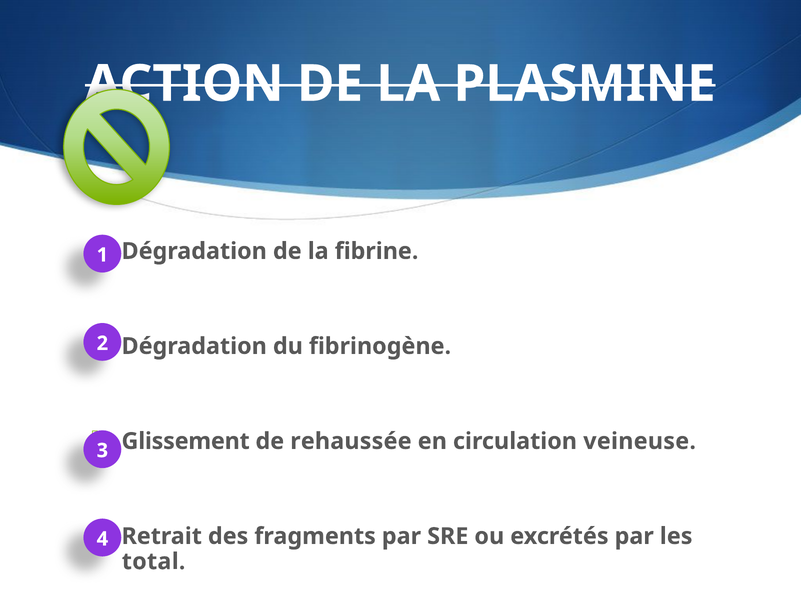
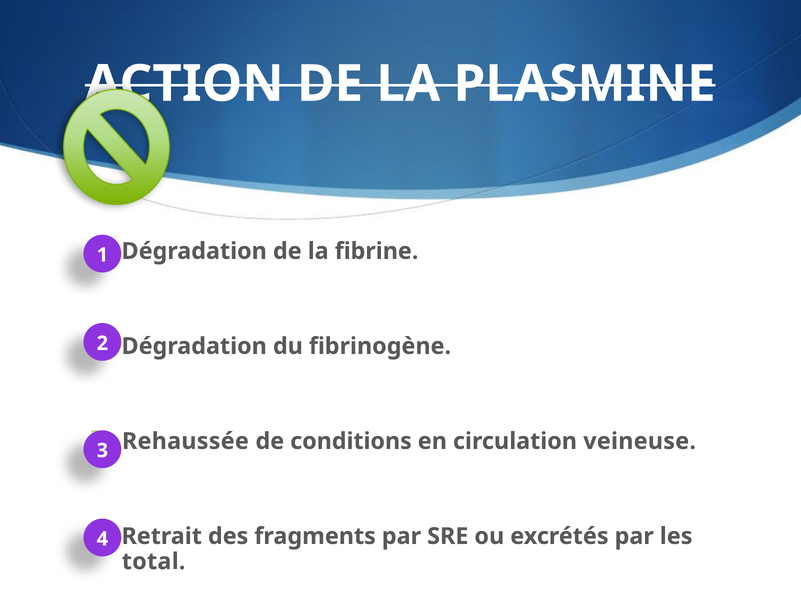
Glissement: Glissement -> Rehaussée
rehaussée: rehaussée -> conditions
